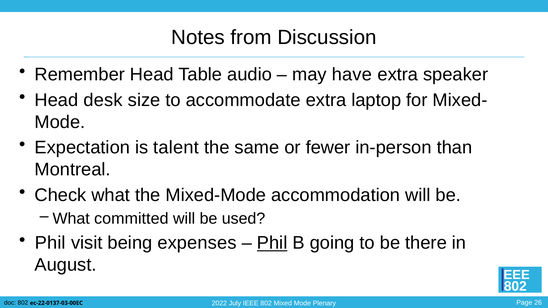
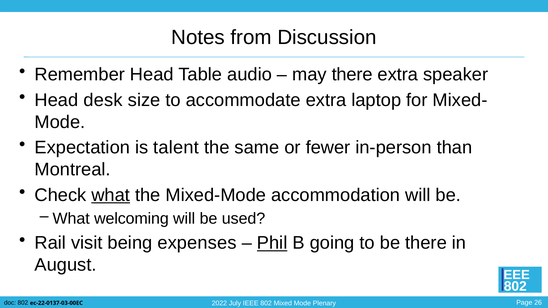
may have: have -> there
what at (111, 195) underline: none -> present
committed: committed -> welcoming
Phil at (50, 243): Phil -> Rail
